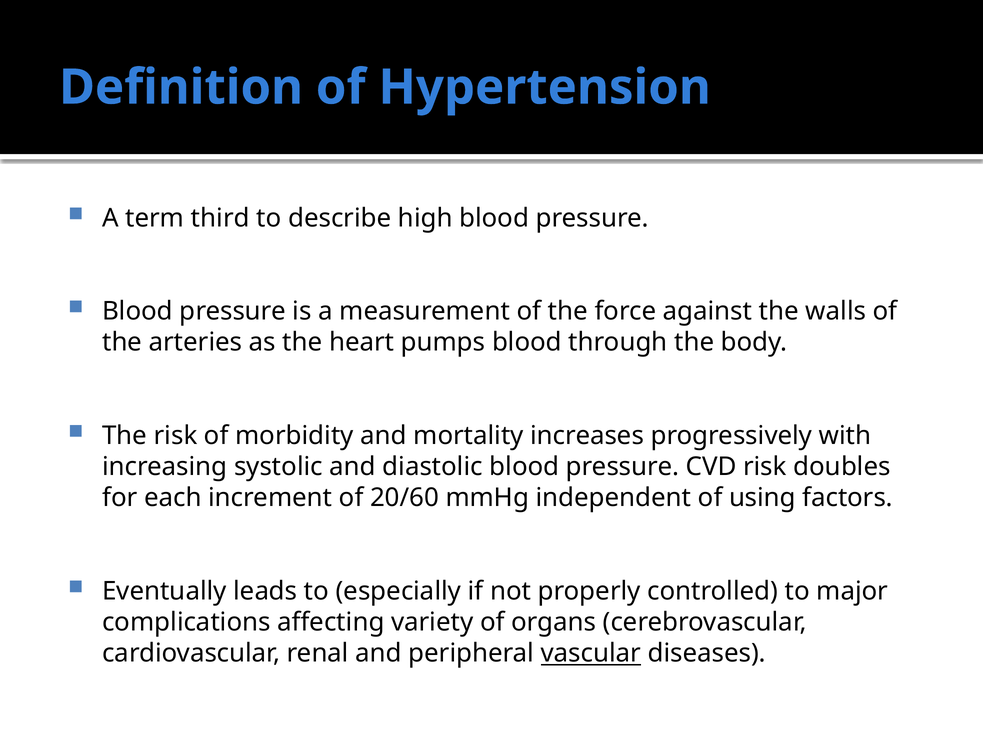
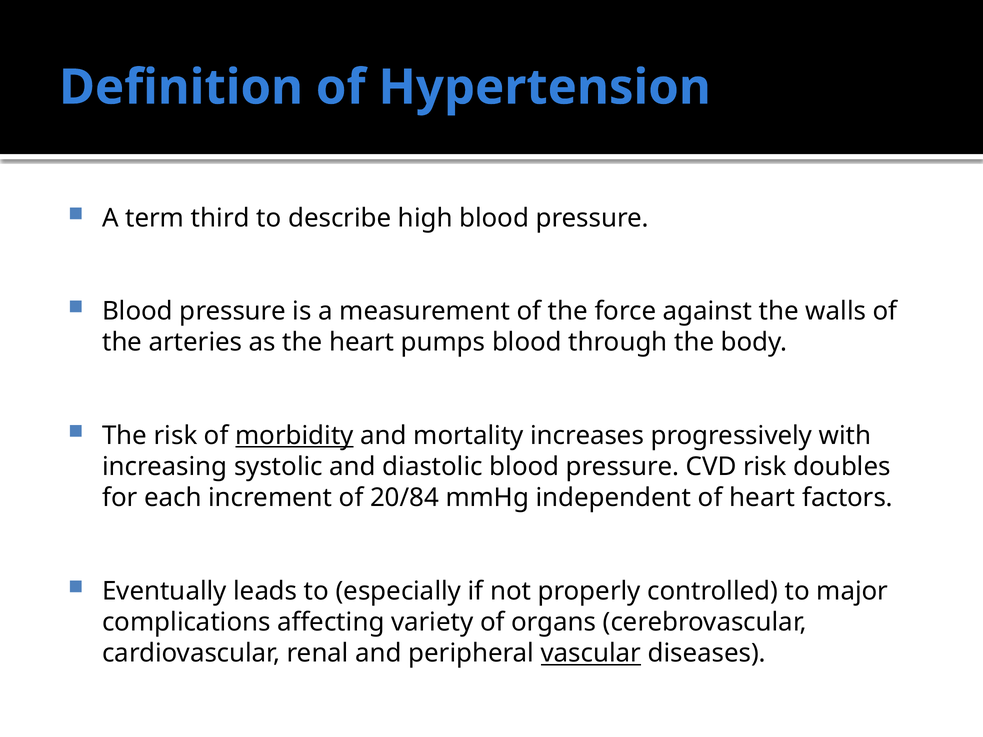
morbidity underline: none -> present
20/60: 20/60 -> 20/84
of using: using -> heart
